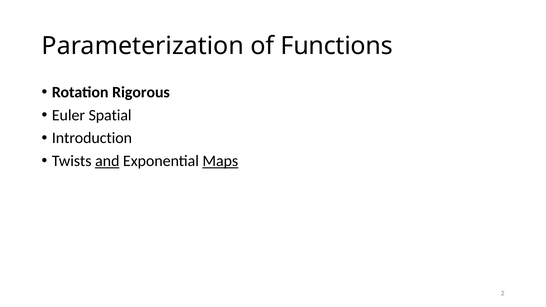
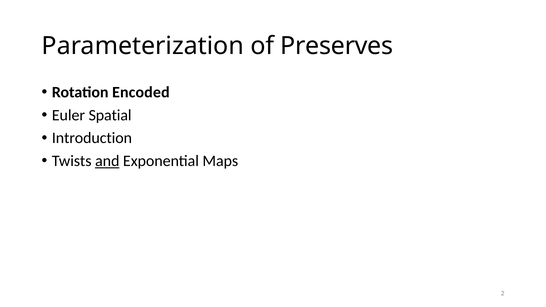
Functions: Functions -> Preserves
Rigorous: Rigorous -> Encoded
Maps underline: present -> none
